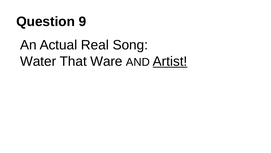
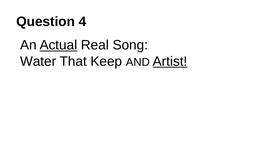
9: 9 -> 4
Actual underline: none -> present
Ware: Ware -> Keep
